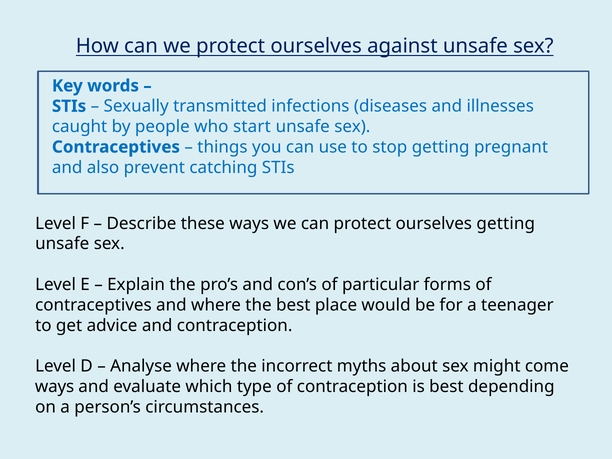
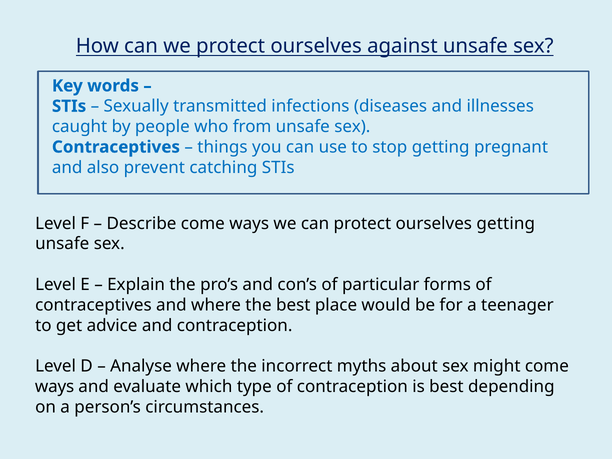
start: start -> from
Describe these: these -> come
